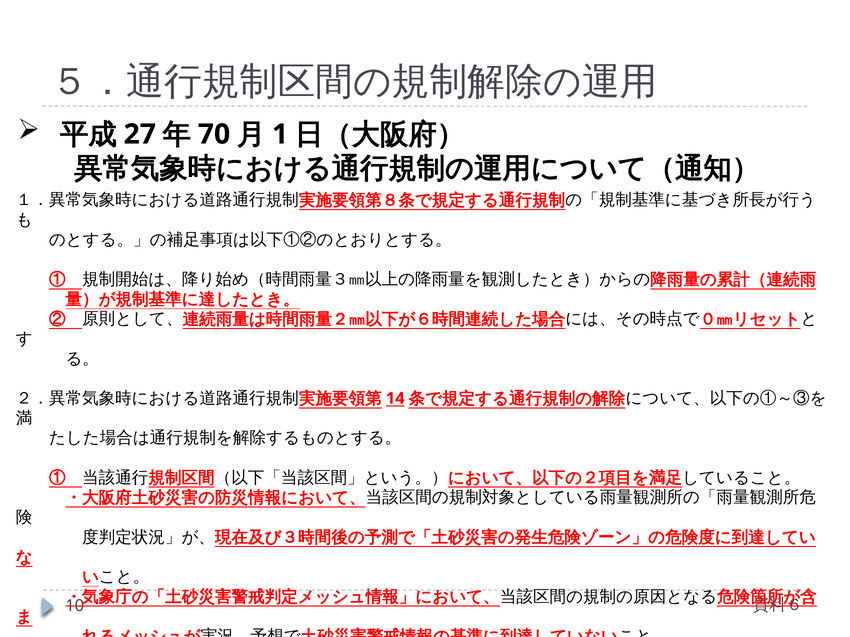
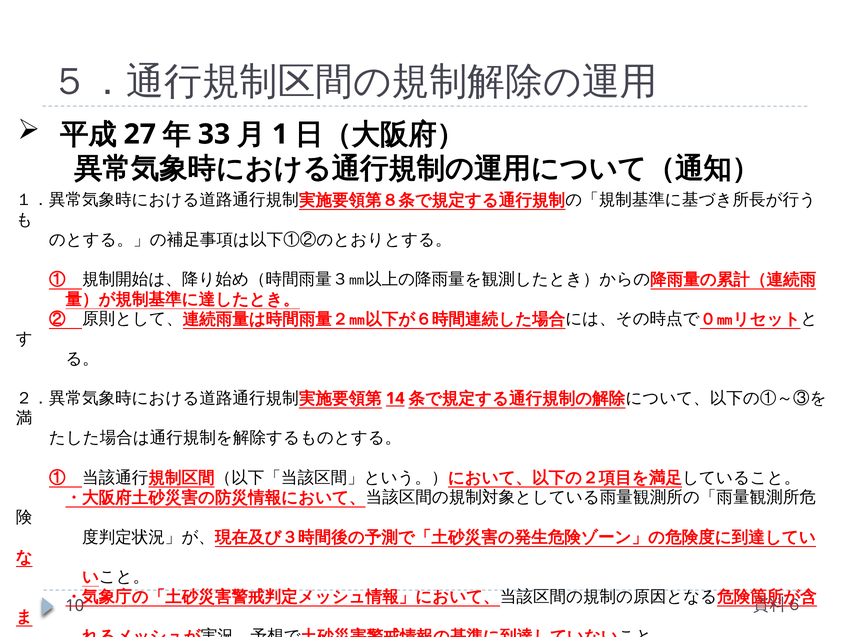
70: 70 -> 33
